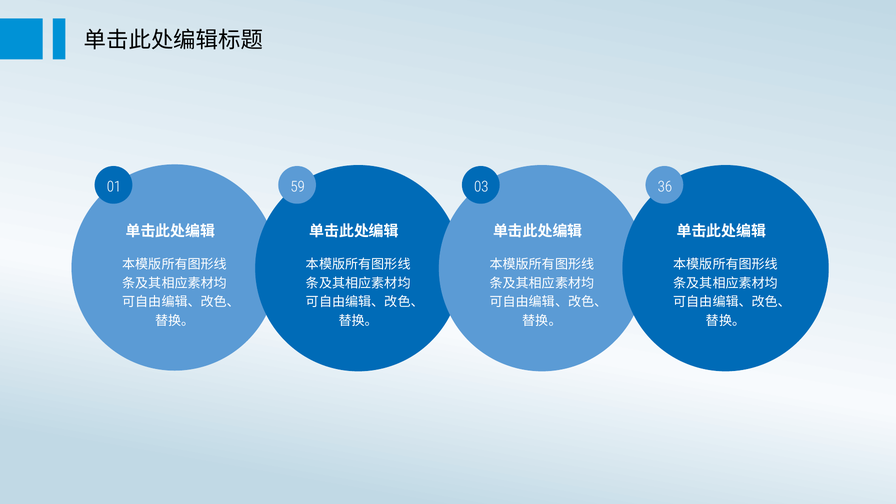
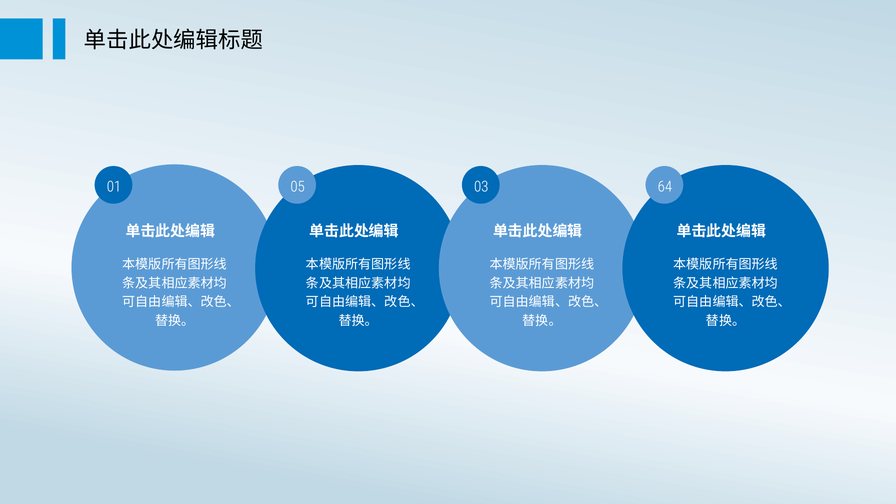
59: 59 -> 05
36: 36 -> 64
